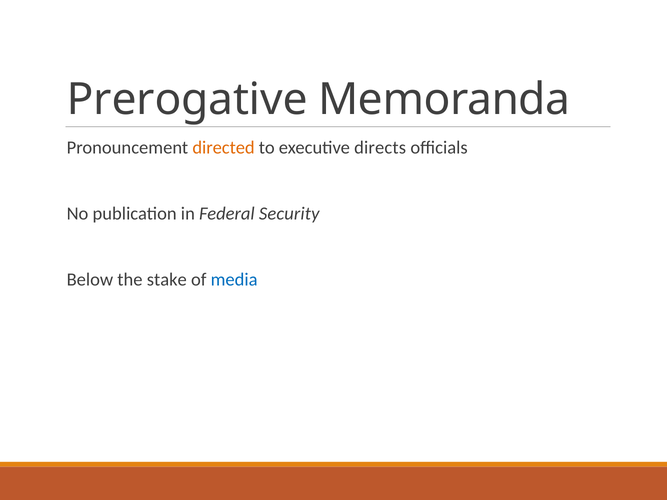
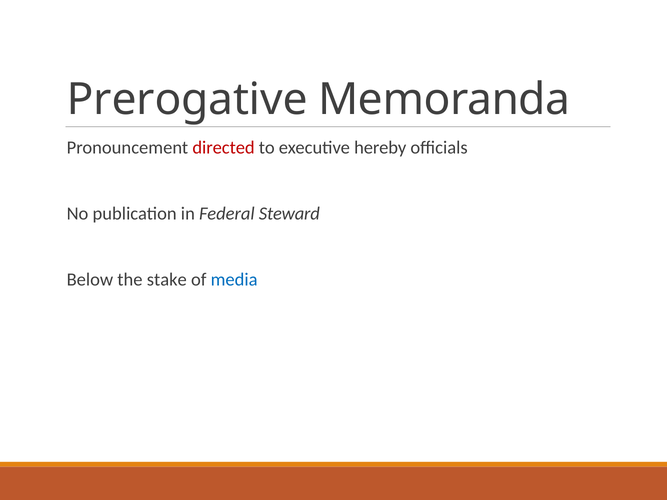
directed colour: orange -> red
directs: directs -> hereby
Security: Security -> Steward
